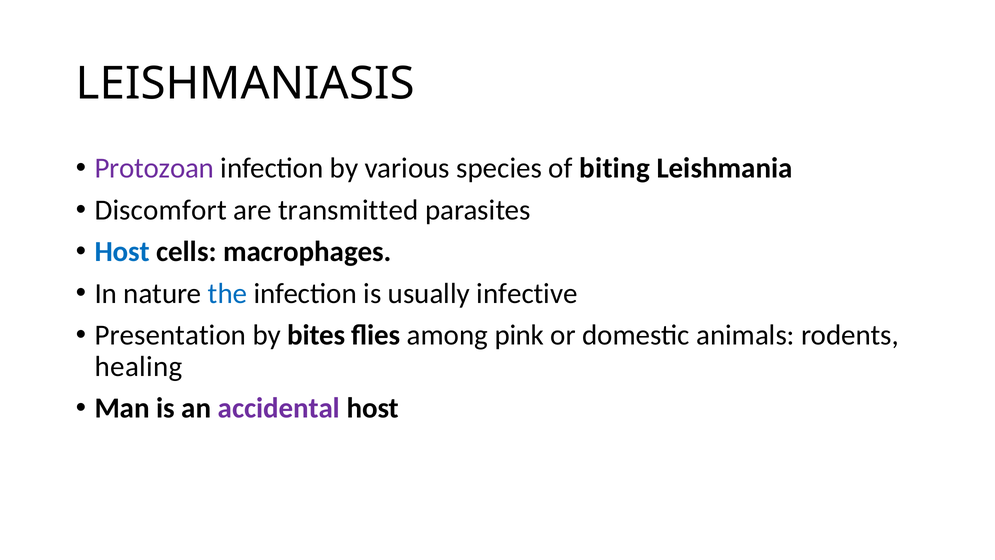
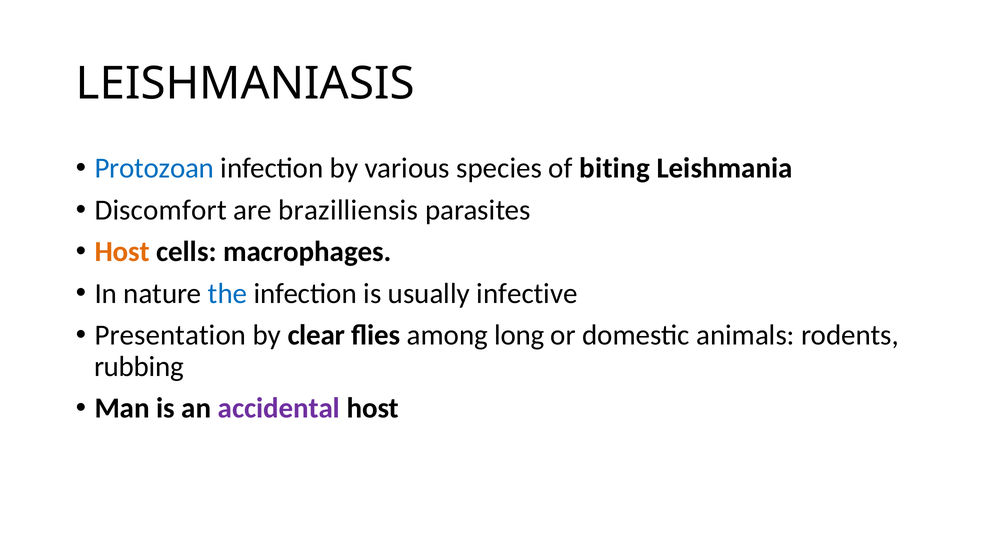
Protozoan colour: purple -> blue
transmitted: transmitted -> brazilliensis
Host at (122, 252) colour: blue -> orange
bites: bites -> clear
pink: pink -> long
healing: healing -> rubbing
